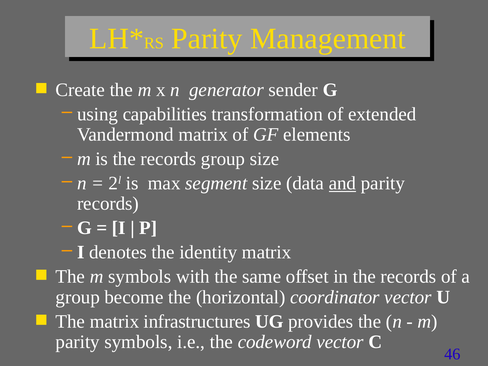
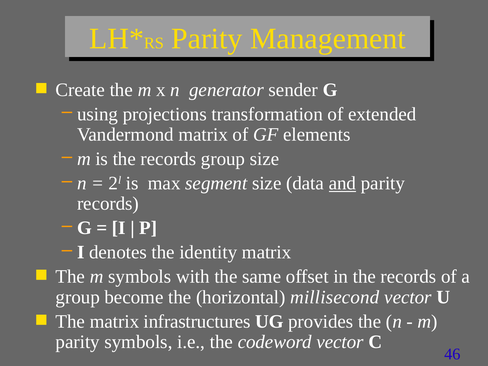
capabilities: capabilities -> projections
coordinator: coordinator -> millisecond
